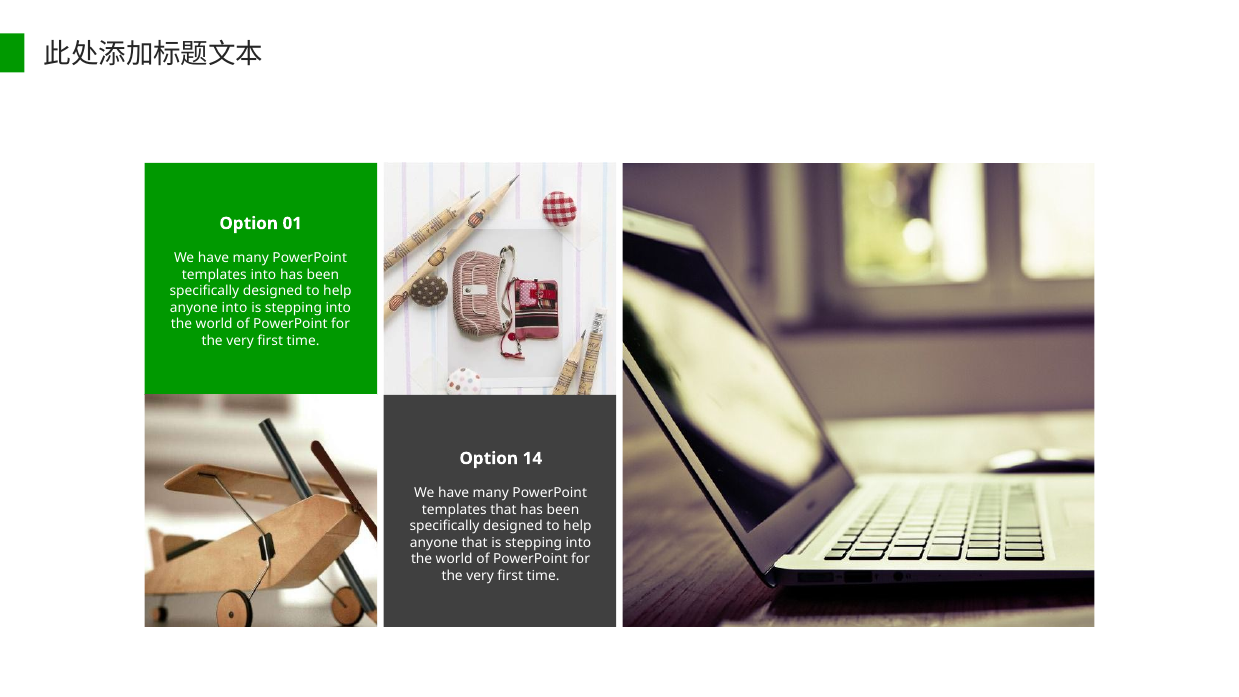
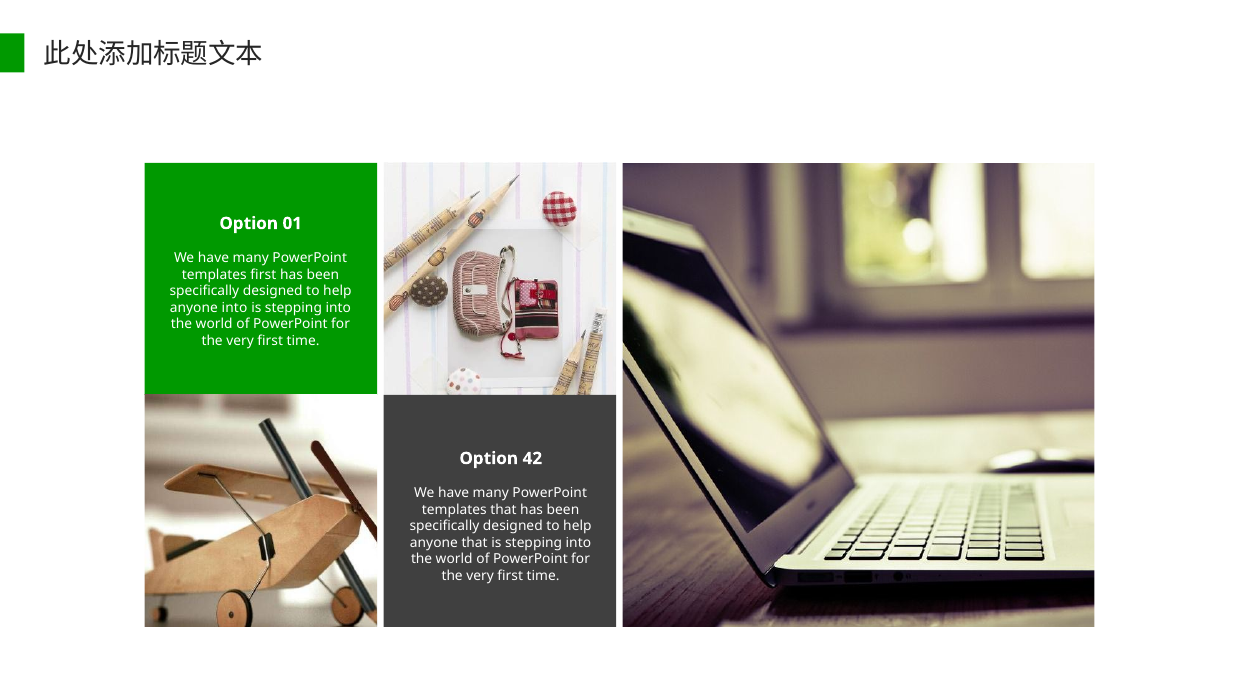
templates into: into -> first
14: 14 -> 42
